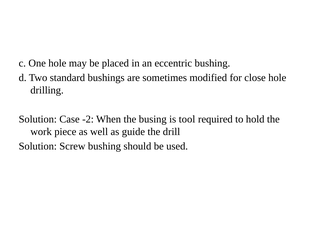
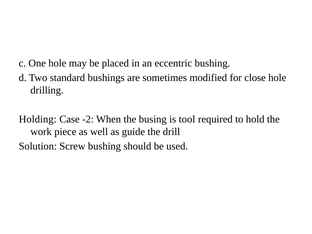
Solution at (38, 119): Solution -> Holding
